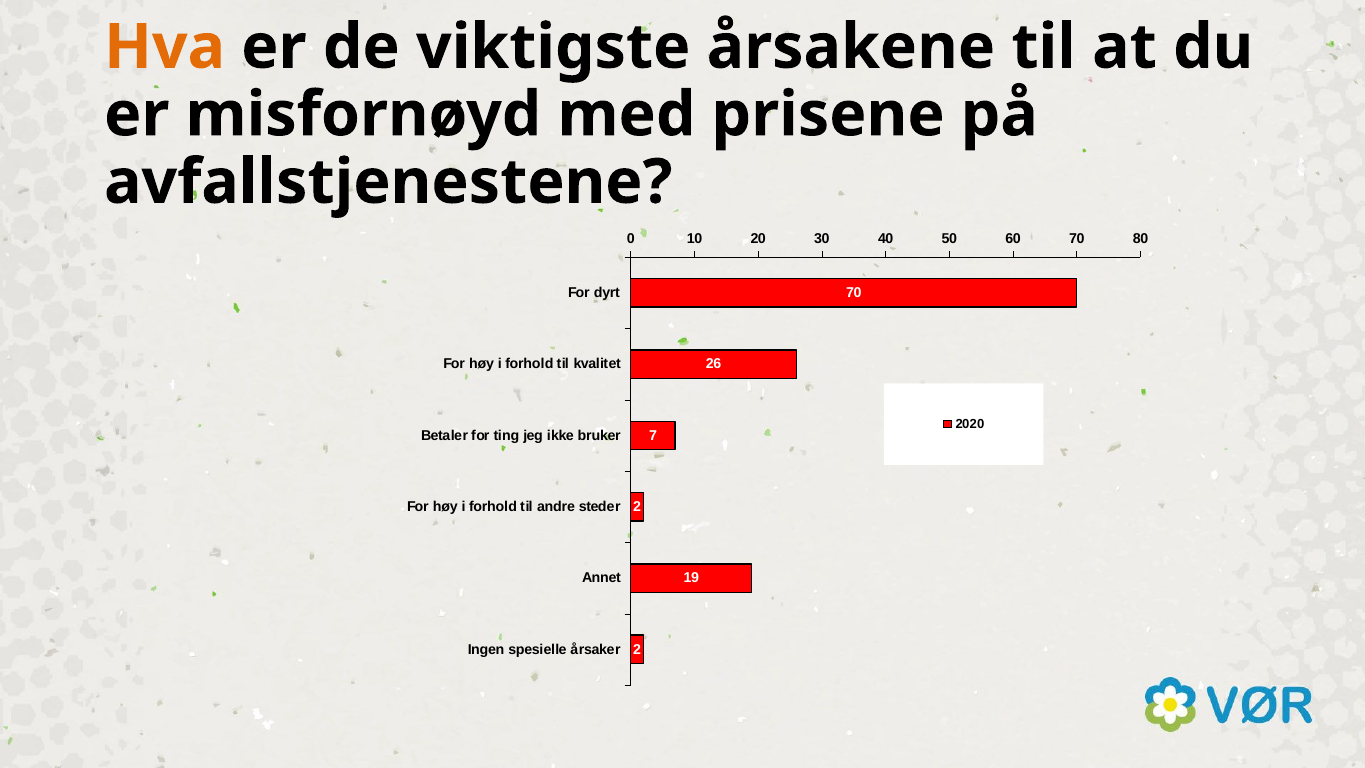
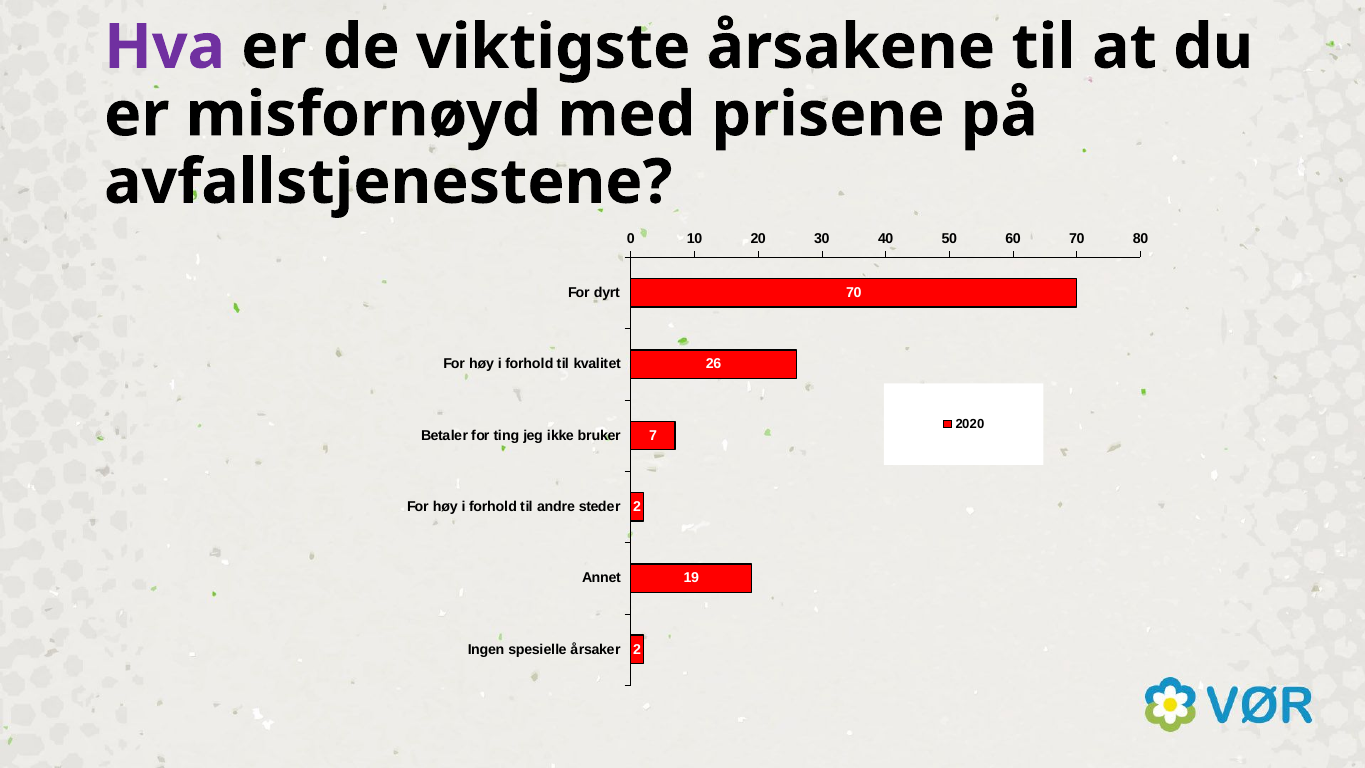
Hva colour: orange -> purple
